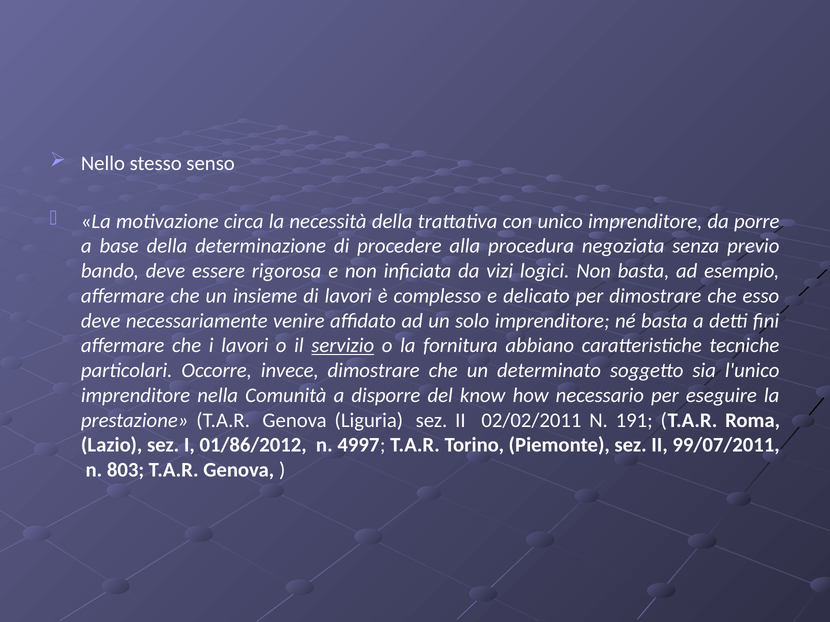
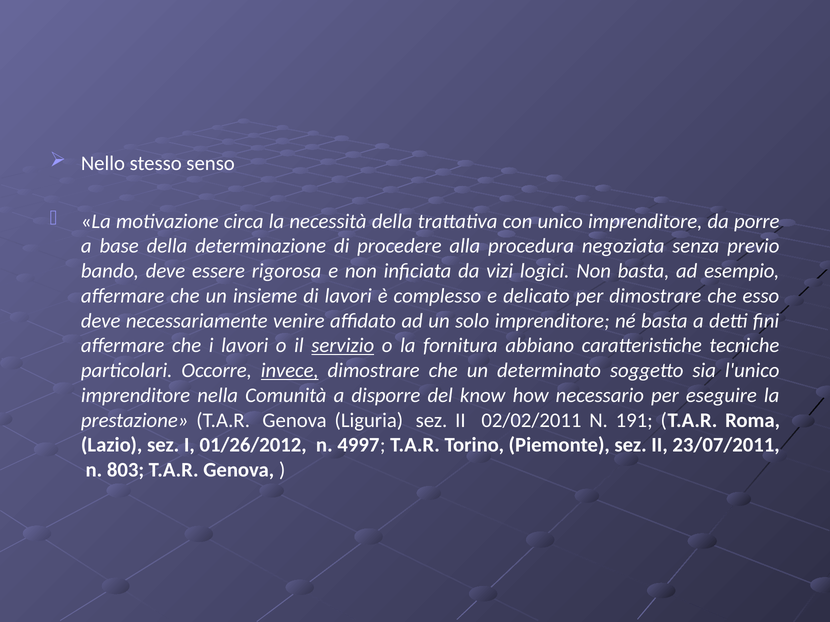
invece underline: none -> present
01/86/2012: 01/86/2012 -> 01/26/2012
99/07/2011: 99/07/2011 -> 23/07/2011
